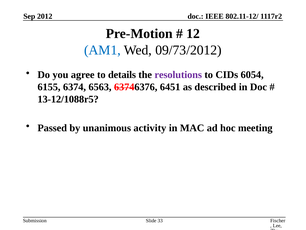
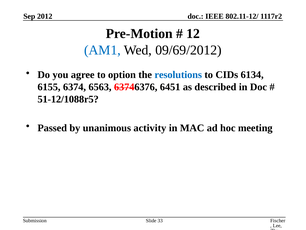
09/73/2012: 09/73/2012 -> 09/69/2012
details: details -> option
resolutions colour: purple -> blue
6054: 6054 -> 6134
13-12/1088r5: 13-12/1088r5 -> 51-12/1088r5
